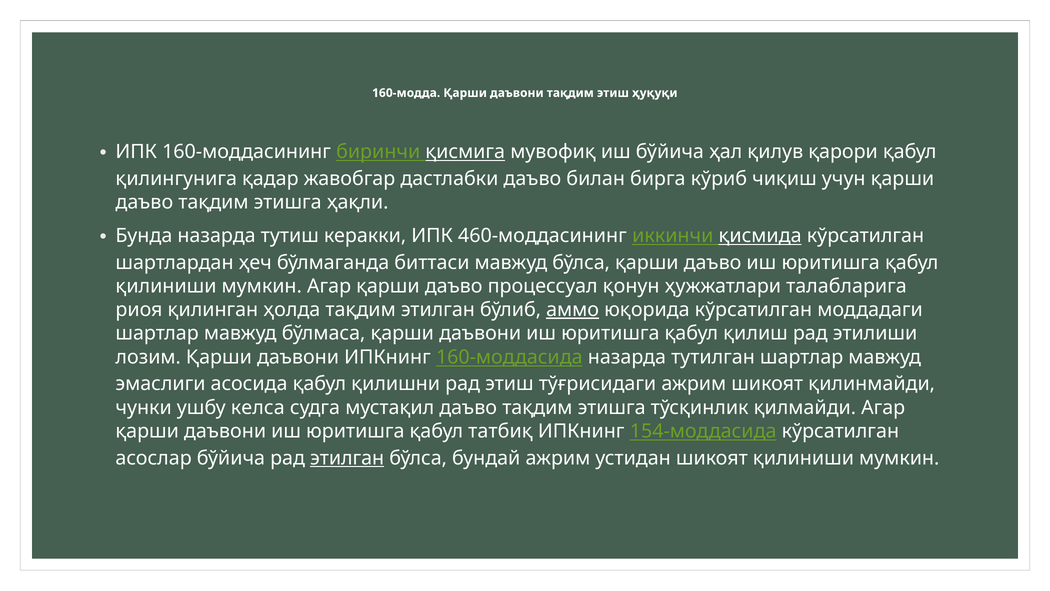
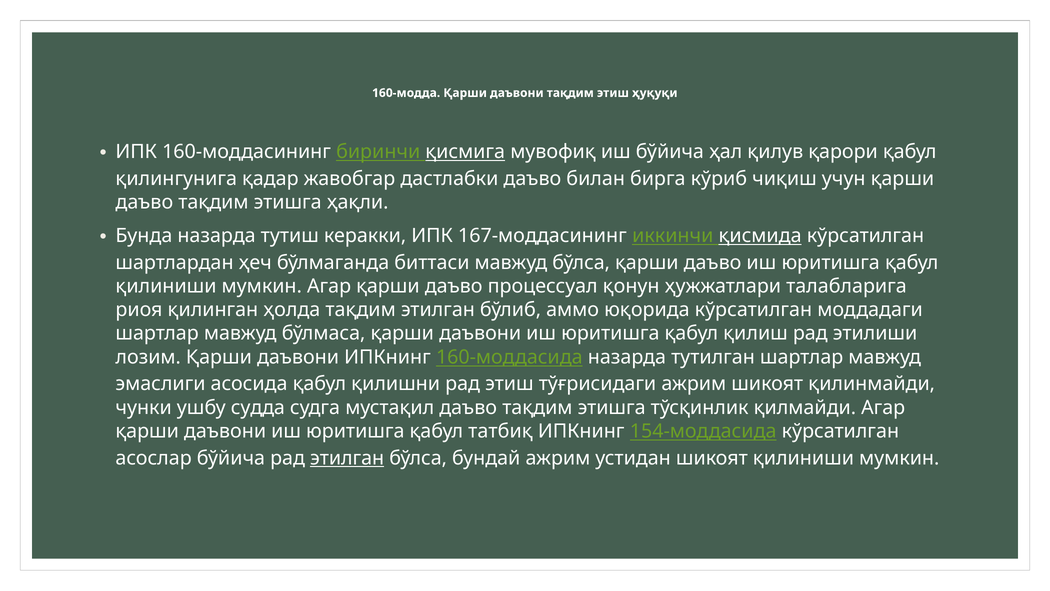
460-моддасининг: 460-моддасининг -> 167-моддасининг
аммо underline: present -> none
келса: келса -> судда
